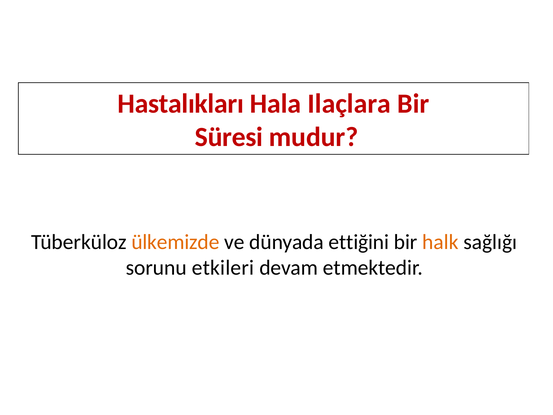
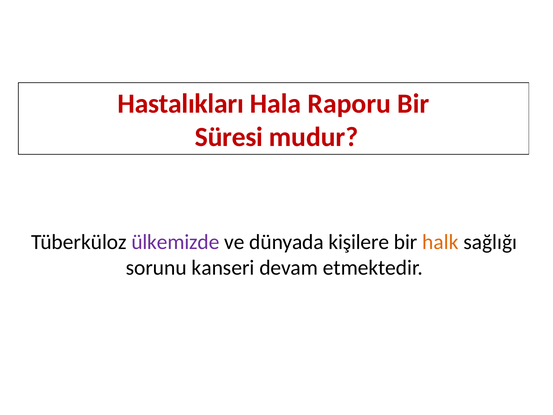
Ilaçlara: Ilaçlara -> Raporu
ülkemizde colour: orange -> purple
ettiğini: ettiğini -> kişilere
etkileri: etkileri -> kanseri
